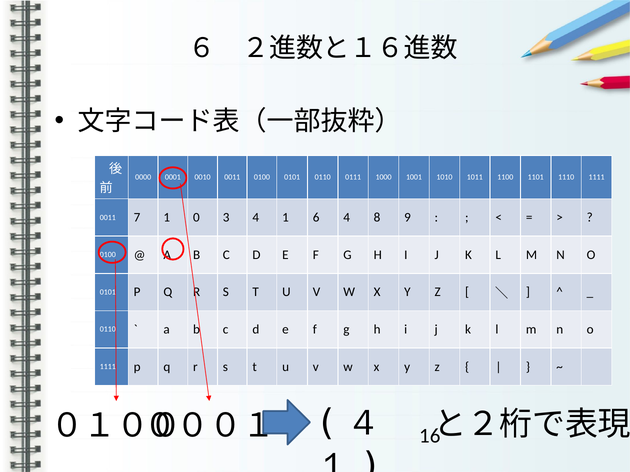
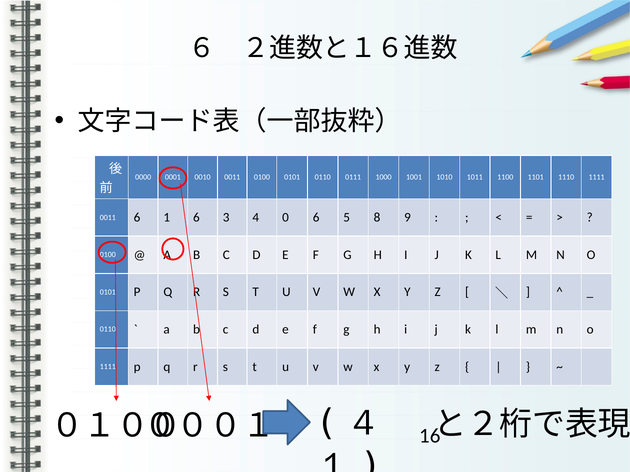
0011 7: 7 -> 6
1 0: 0 -> 6
4 1: 1 -> 0
6 4: 4 -> 5
